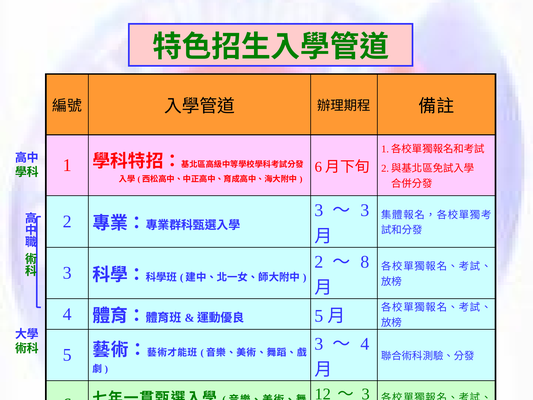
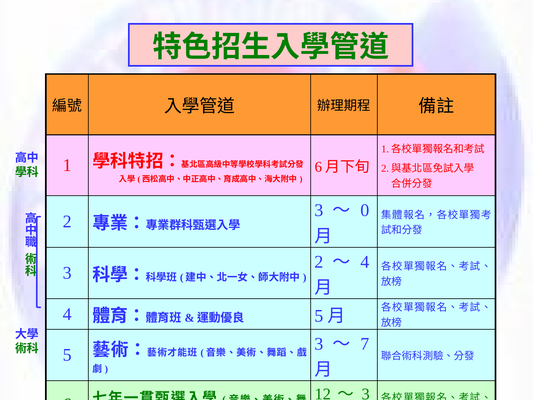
3 at (365, 210): 3 -> 0
8 at (365, 262): 8 -> 4
4 at (365, 344): 4 -> 7
